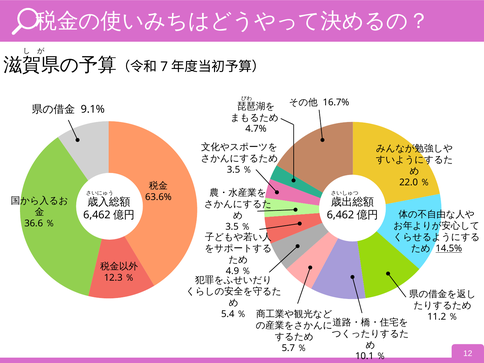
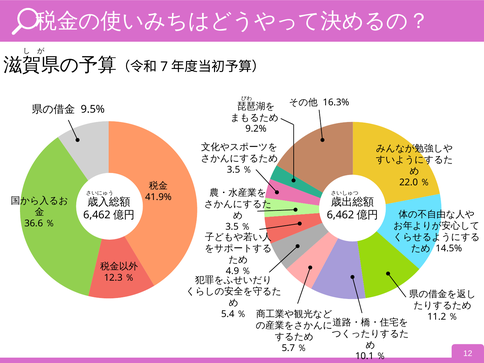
16.7%: 16.7% -> 16.3%
9.1%: 9.1% -> 9.5%
4.7%: 4.7% -> 9.2%
63.6%: 63.6% -> 41.9%
14.5% underline: present -> none
